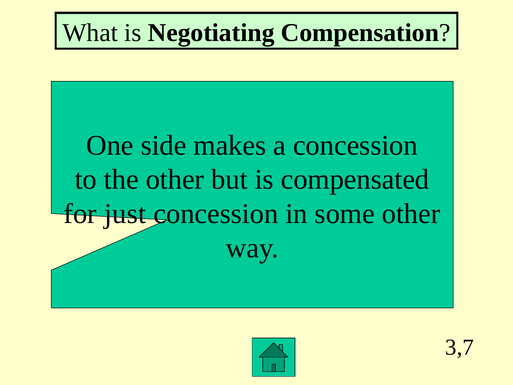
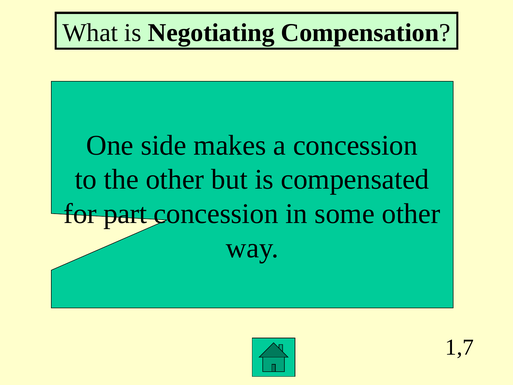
just: just -> part
3,7: 3,7 -> 1,7
